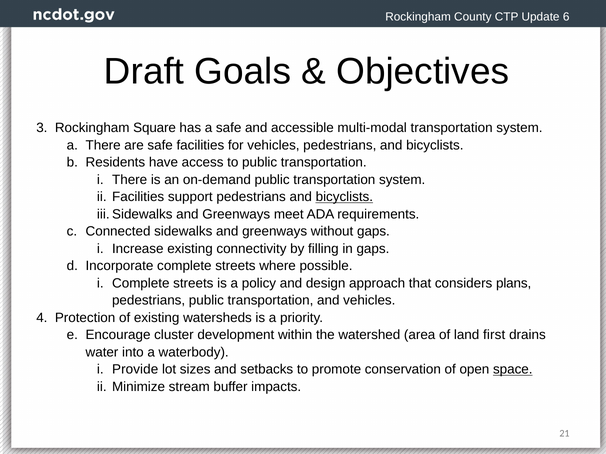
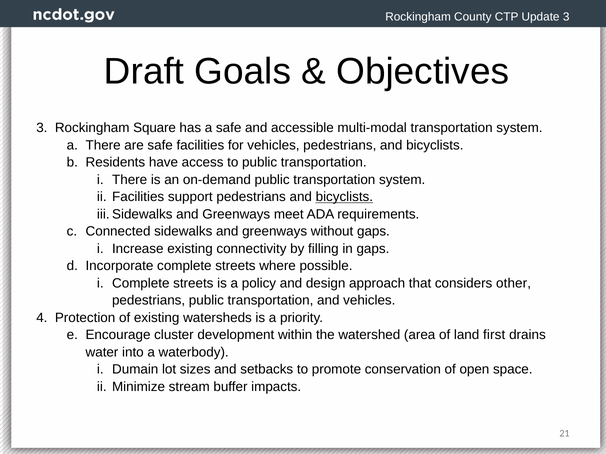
Update 6: 6 -> 3
plans: plans -> other
Provide: Provide -> Dumain
space underline: present -> none
